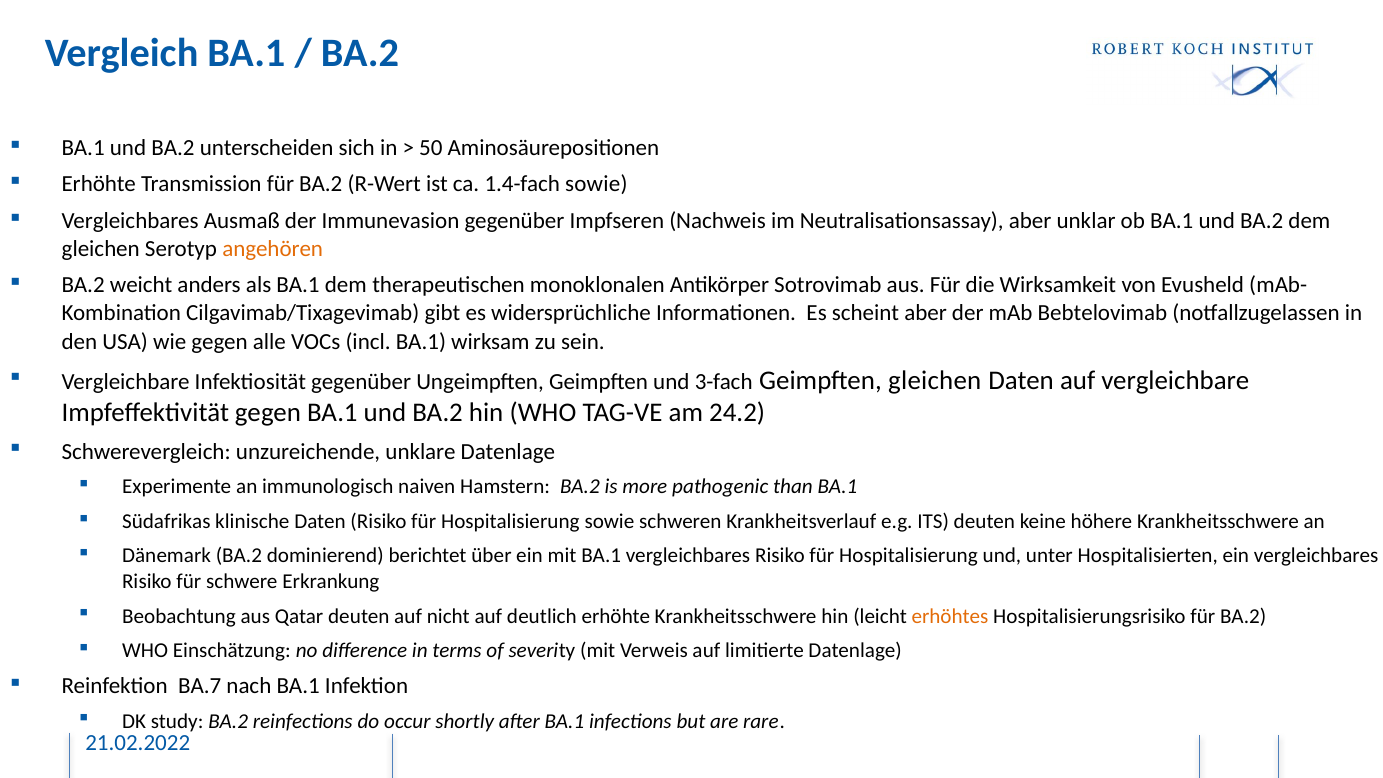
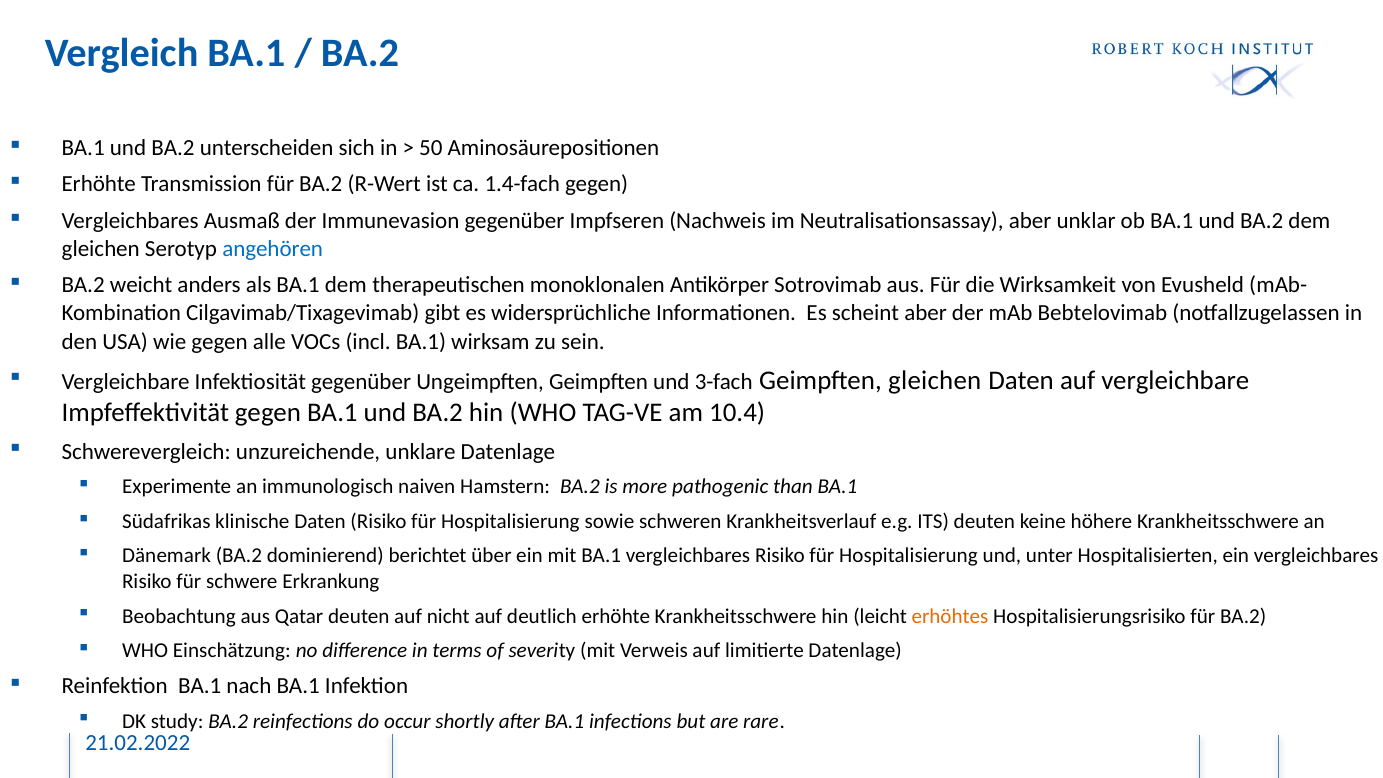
1.4-fach sowie: sowie -> gegen
angehören colour: orange -> blue
24.2: 24.2 -> 10.4
Reinfektion BA.7: BA.7 -> BA.1
